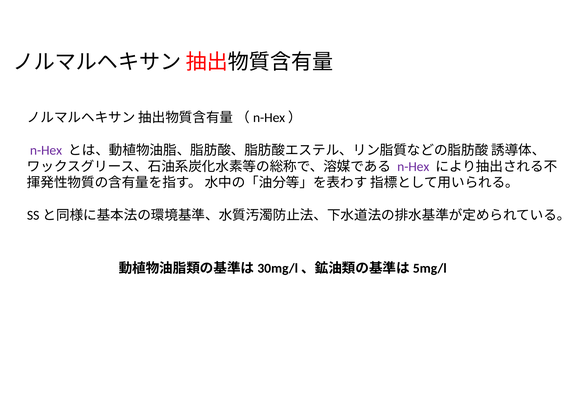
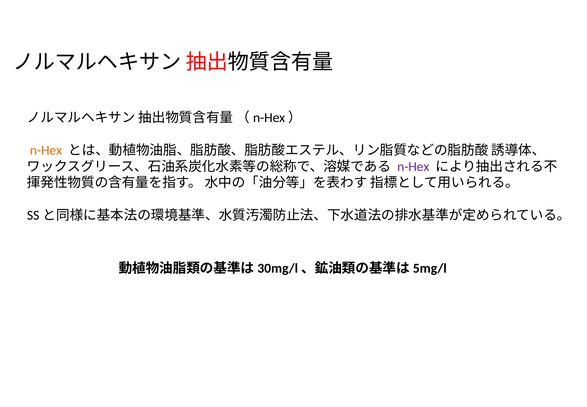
n-Hex at (46, 150) colour: purple -> orange
